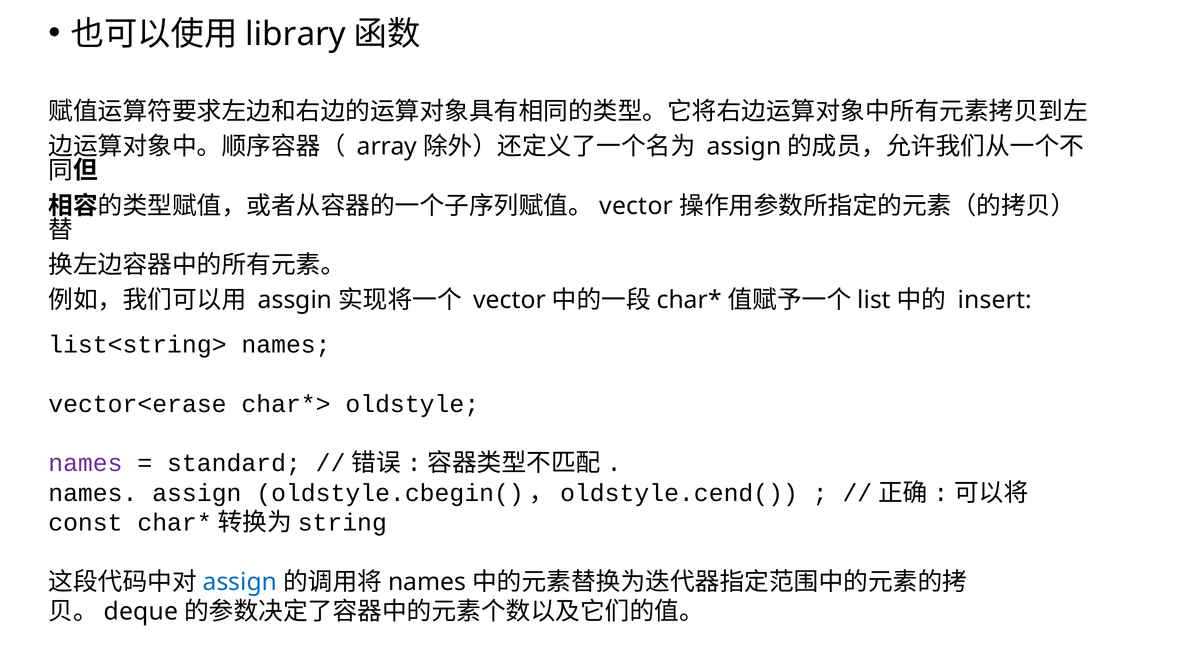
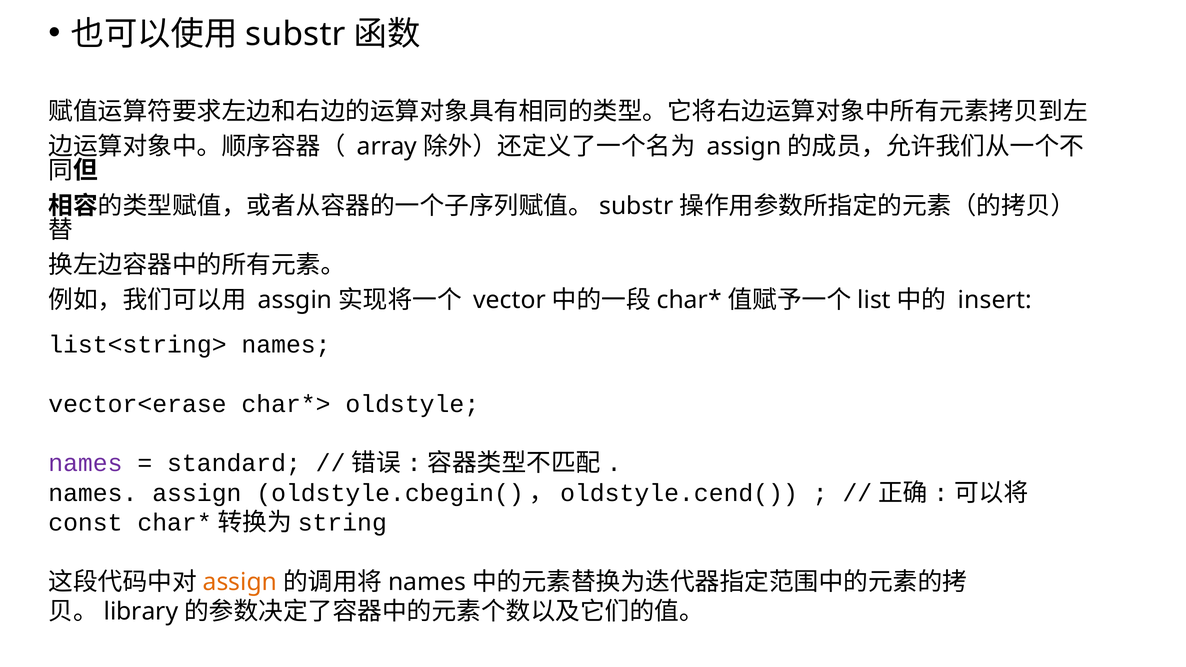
library at (296, 34): library -> substr
vector at (636, 206): vector -> substr
assign at (240, 582) colour: blue -> orange
deque: deque -> library
